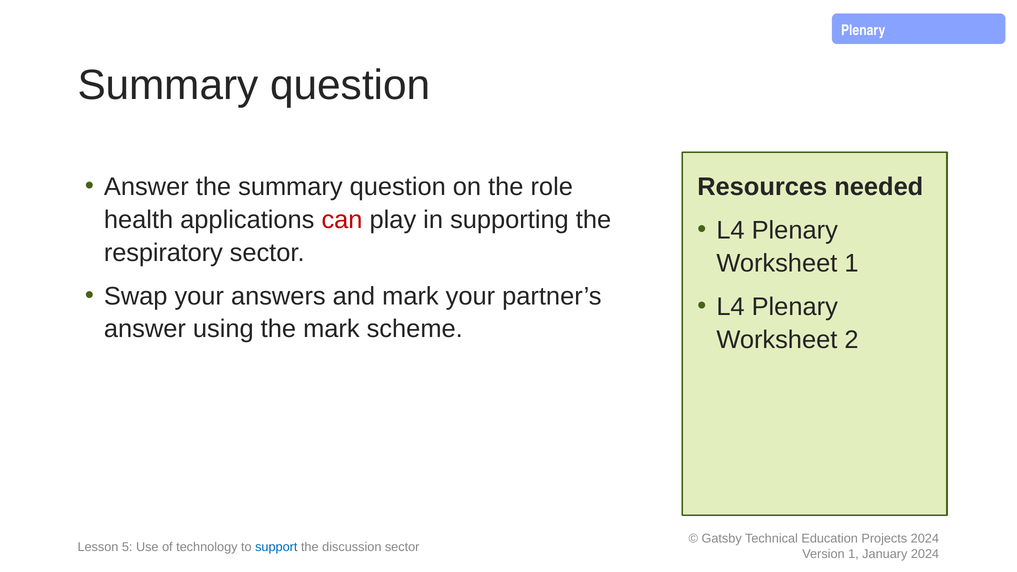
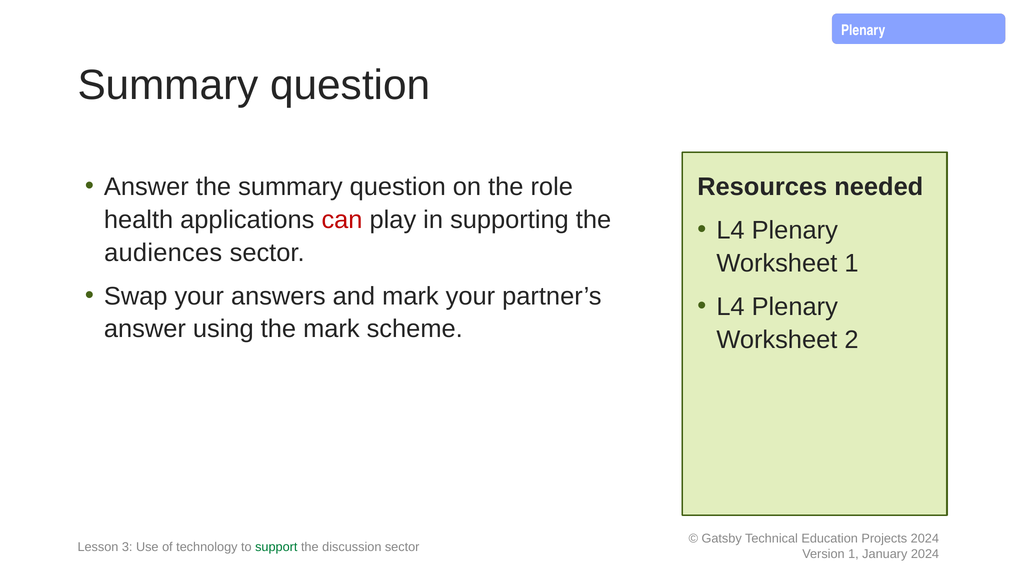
respiratory: respiratory -> audiences
5: 5 -> 3
support colour: blue -> green
